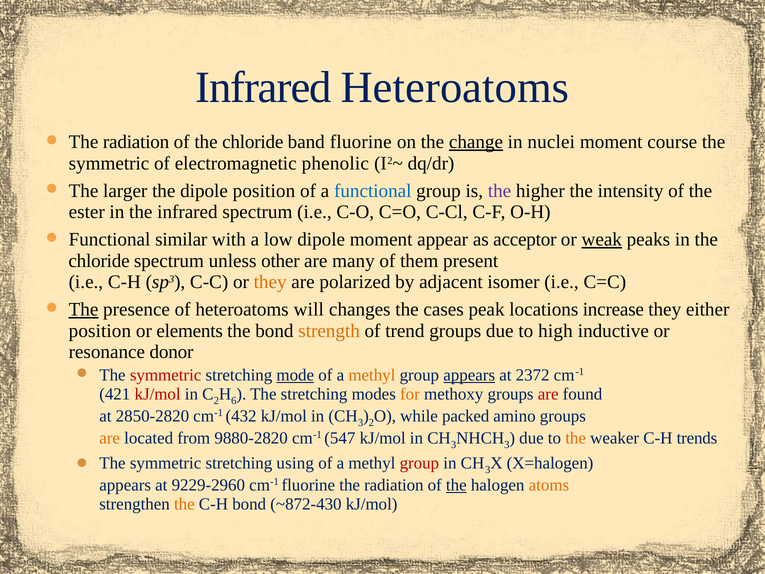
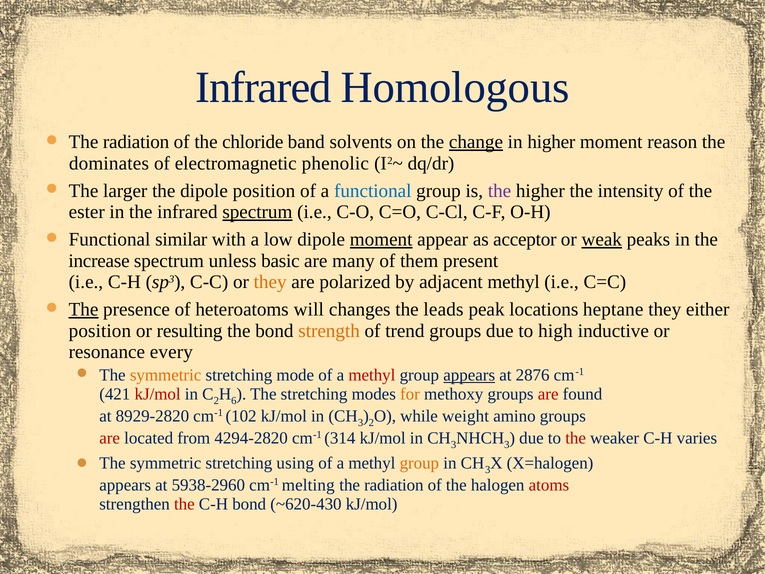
Infrared Heteroatoms: Heteroatoms -> Homologous
band fluorine: fluorine -> solvents
in nuclei: nuclei -> higher
course: course -> reason
symmetric at (109, 163): symmetric -> dominates
spectrum at (257, 212) underline: none -> present
moment at (381, 239) underline: none -> present
chloride at (99, 261): chloride -> increase
other: other -> basic
adjacent isomer: isomer -> methyl
cases: cases -> leads
increase: increase -> heptane
elements: elements -> resulting
donor: donor -> every
symmetric at (166, 375) colour: red -> orange
mode underline: present -> none
methyl at (372, 375) colour: orange -> red
2372: 2372 -> 2876
2850-2820: 2850-2820 -> 8929-2820
432: 432 -> 102
packed: packed -> weight
are at (110, 438) colour: orange -> red
9880-2820: 9880-2820 -> 4294-2820
547: 547 -> 314
the at (576, 438) colour: orange -> red
trends: trends -> varies
group at (419, 463) colour: red -> orange
9229-2960: 9229-2960 -> 5938-2960
cm-1 fluorine: fluorine -> melting
the at (456, 485) underline: present -> none
atoms colour: orange -> red
the at (184, 504) colour: orange -> red
~872-430: ~872-430 -> ~620-430
